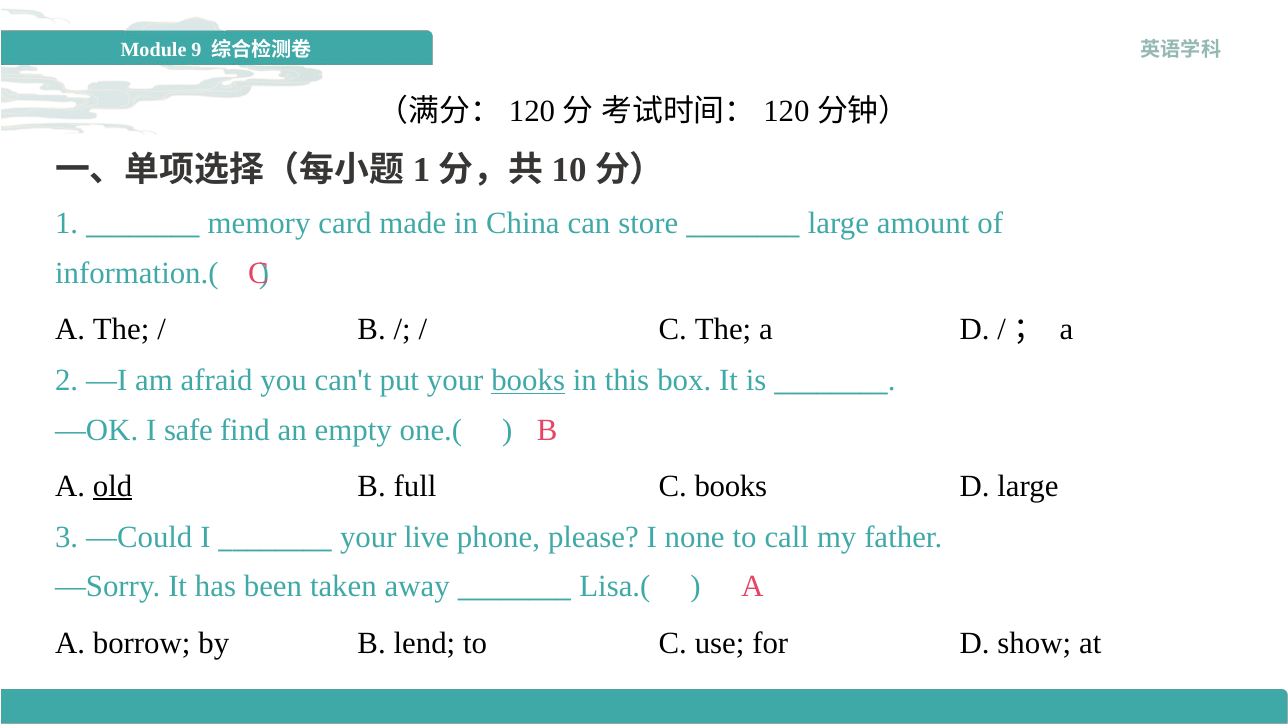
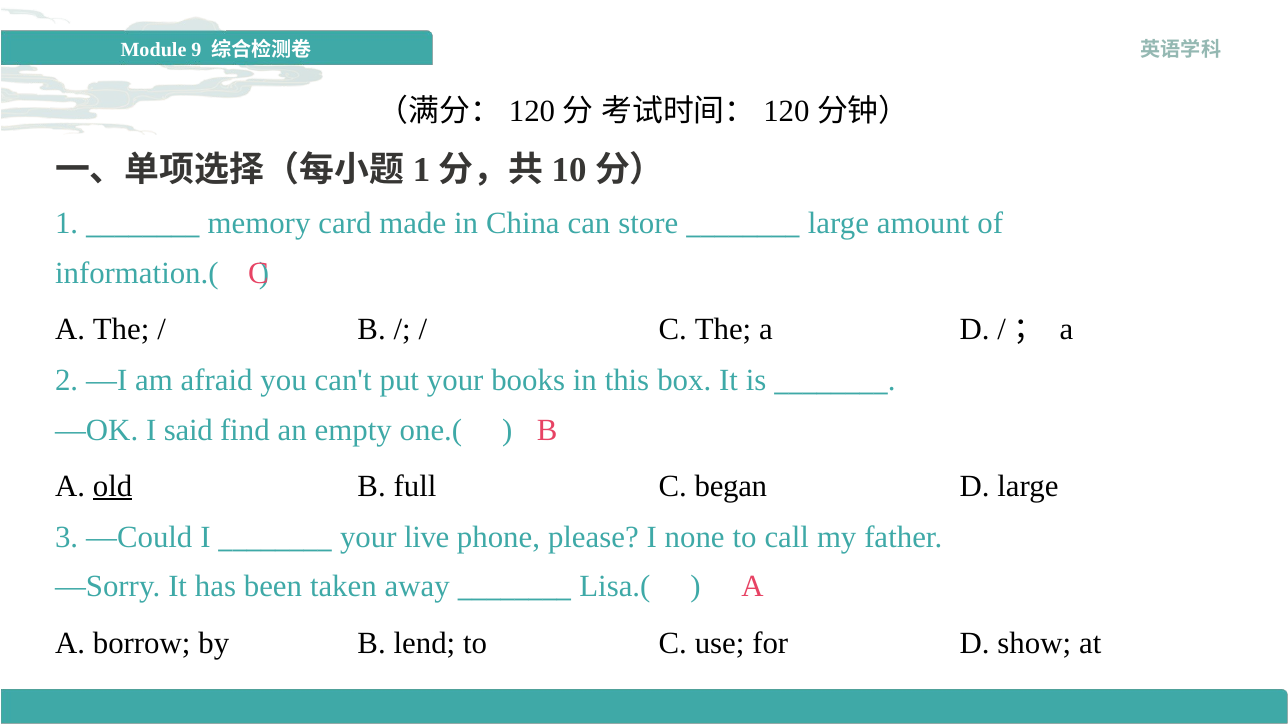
books at (528, 381) underline: present -> none
safe: safe -> said
C books: books -> began
